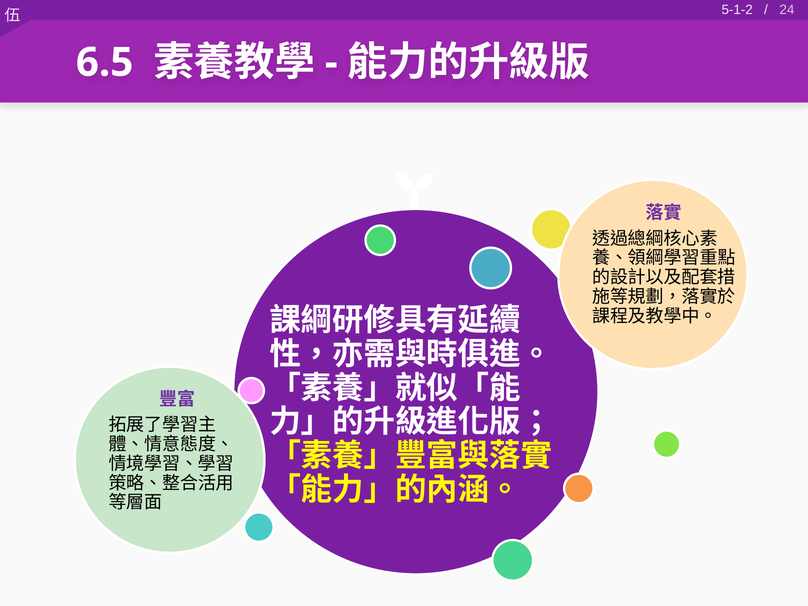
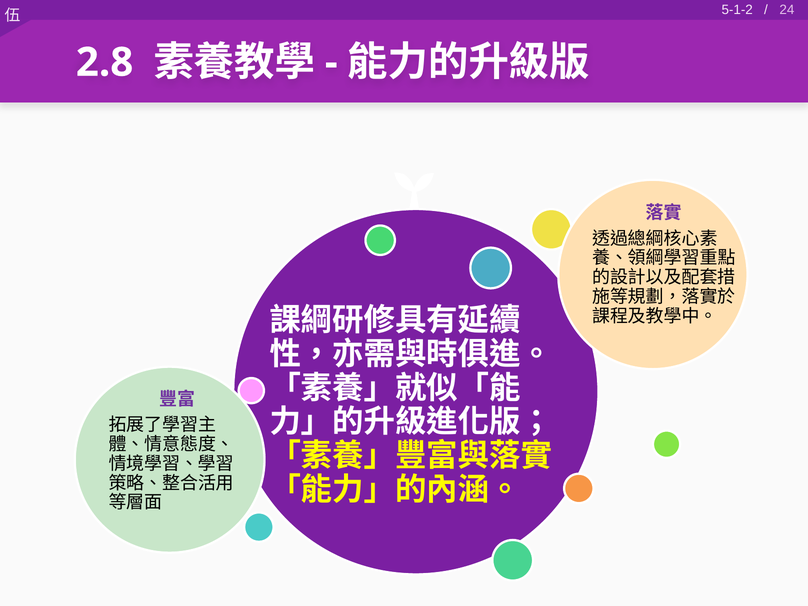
6.5: 6.5 -> 2.8
